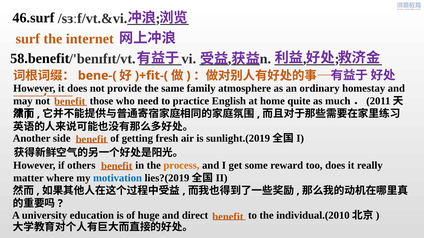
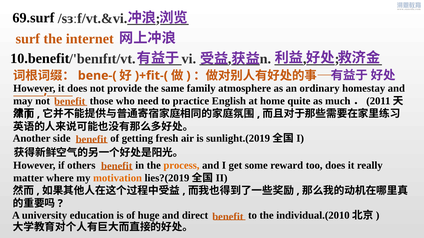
46.surf: 46.surf -> 69.surf
58.benefit: 58.benefit -> 10.benefit
motivation colour: blue -> orange
